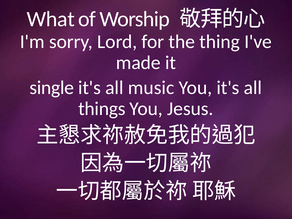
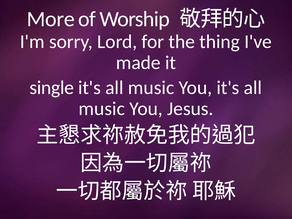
What: What -> More
things at (102, 109): things -> music
